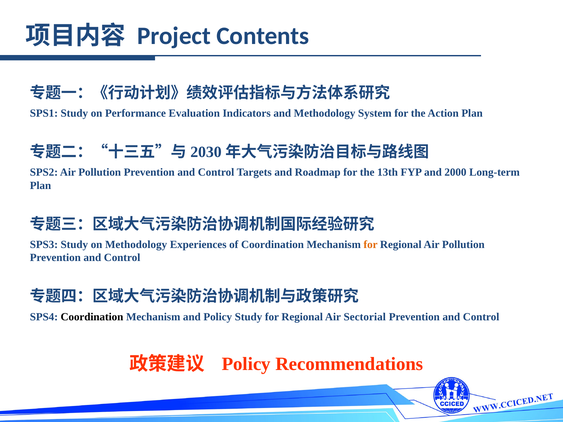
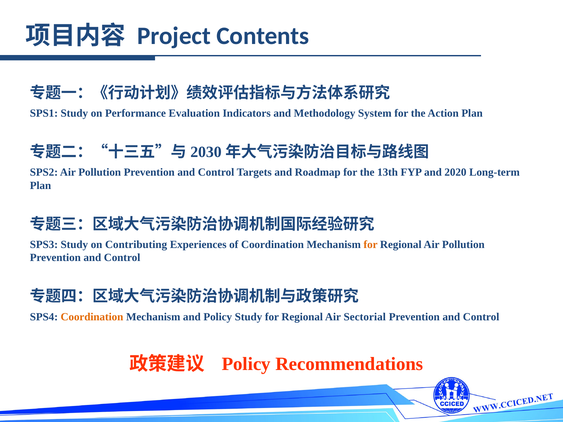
2000: 2000 -> 2020
on Methodology: Methodology -> Contributing
Coordination at (92, 317) colour: black -> orange
